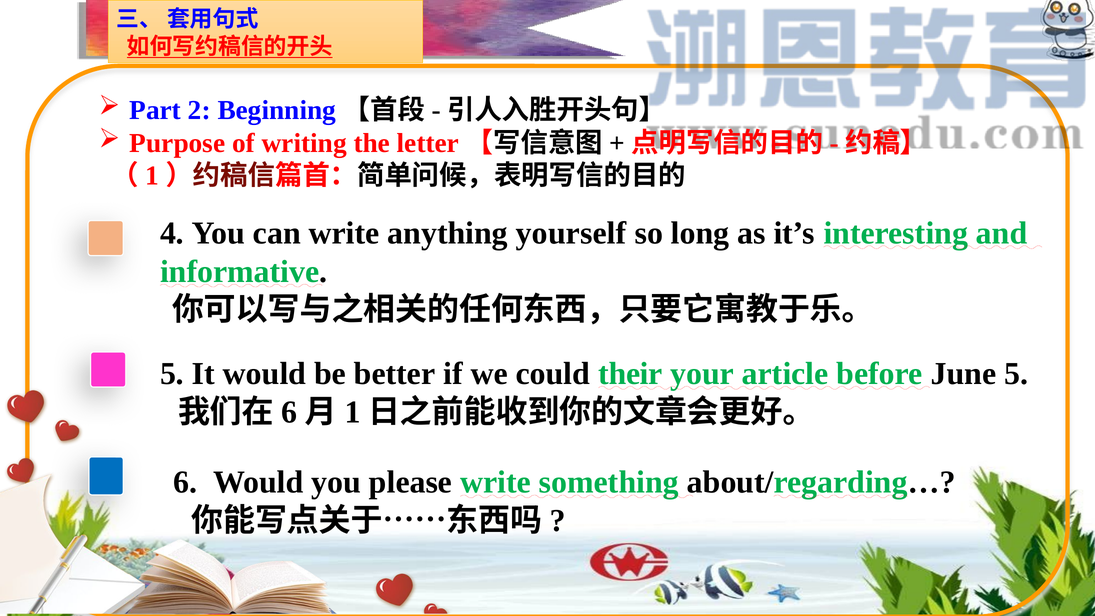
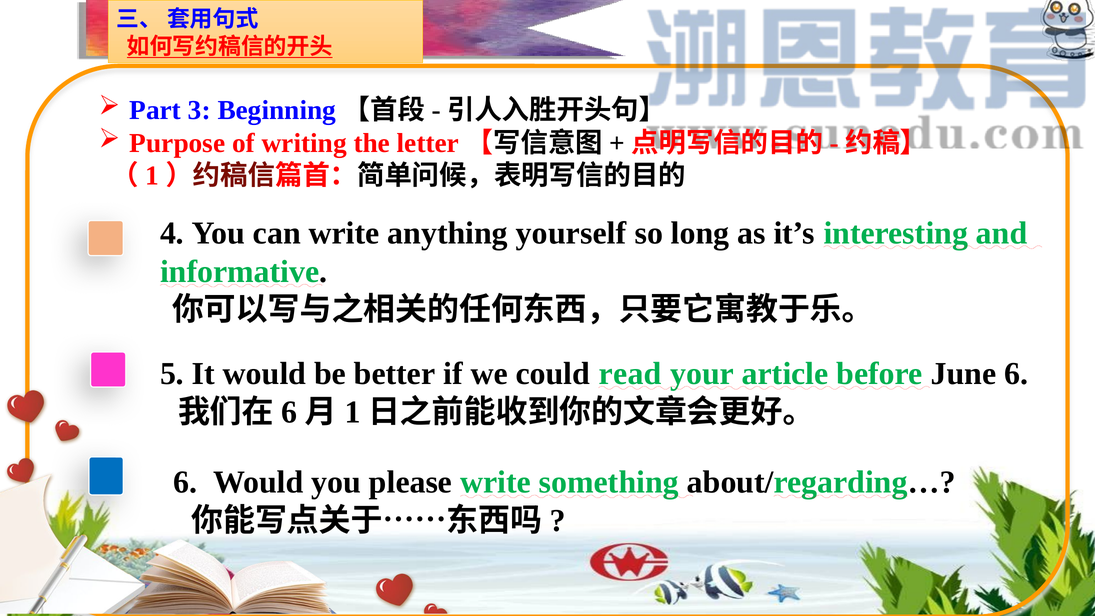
2: 2 -> 3
their: their -> read
June 5: 5 -> 6
